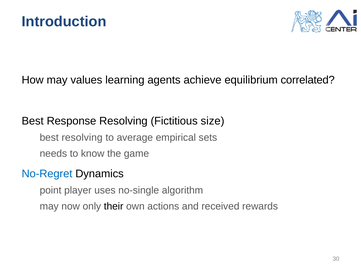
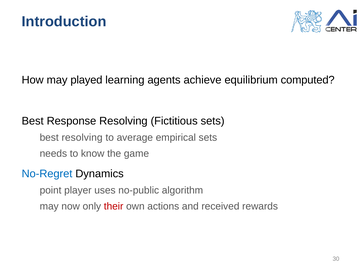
values: values -> played
correlated: correlated -> computed
Fictitious size: size -> sets
no-single: no-single -> no-public
their colour: black -> red
